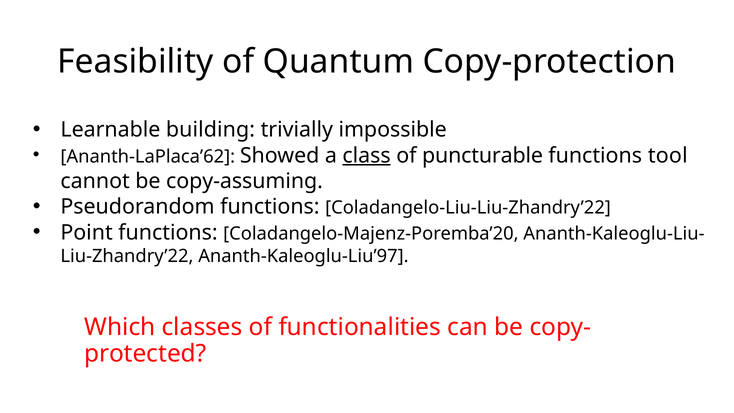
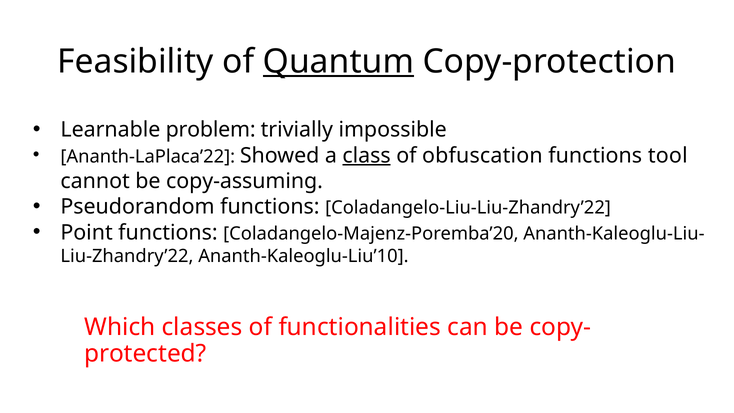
Quantum underline: none -> present
building: building -> problem
Ananth-LaPlaca’62: Ananth-LaPlaca’62 -> Ananth-LaPlaca’22
puncturable: puncturable -> obfuscation
Ananth-Kaleoglu-Liu’97: Ananth-Kaleoglu-Liu’97 -> Ananth-Kaleoglu-Liu’10
